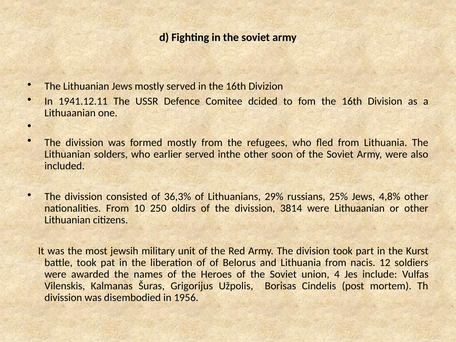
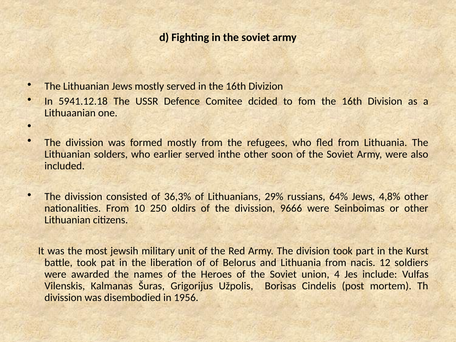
1941.12.11: 1941.12.11 -> 5941.12.18
25%: 25% -> 64%
3814: 3814 -> 9666
were Lithuaanian: Lithuaanian -> Seinboimas
